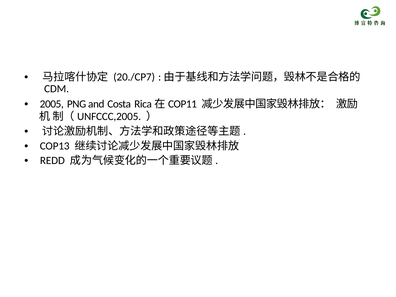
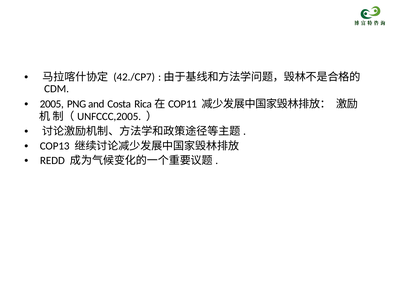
20./CP7: 20./CP7 -> 42./CP7
